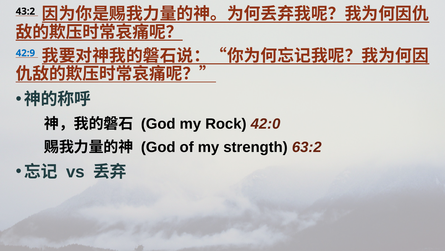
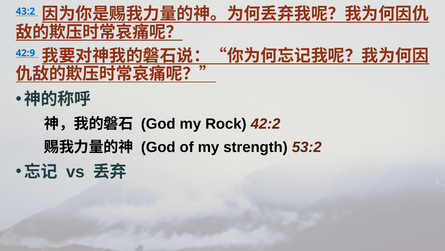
43:2 colour: black -> blue
42:0: 42:0 -> 42:2
63:2: 63:2 -> 53:2
